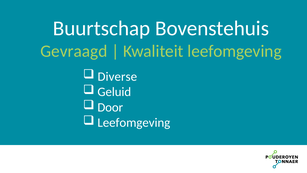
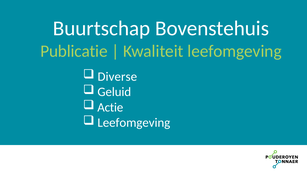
Gevraagd: Gevraagd -> Publicatie
Door: Door -> Actie
